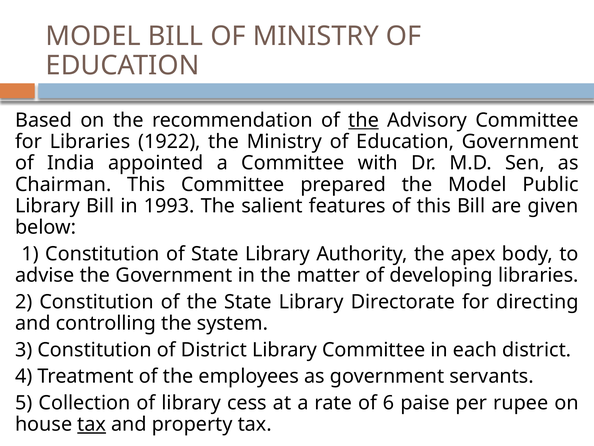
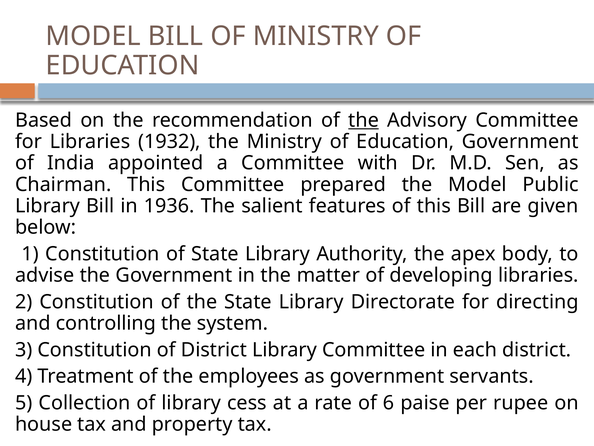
1922: 1922 -> 1932
1993: 1993 -> 1936
tax at (92, 424) underline: present -> none
